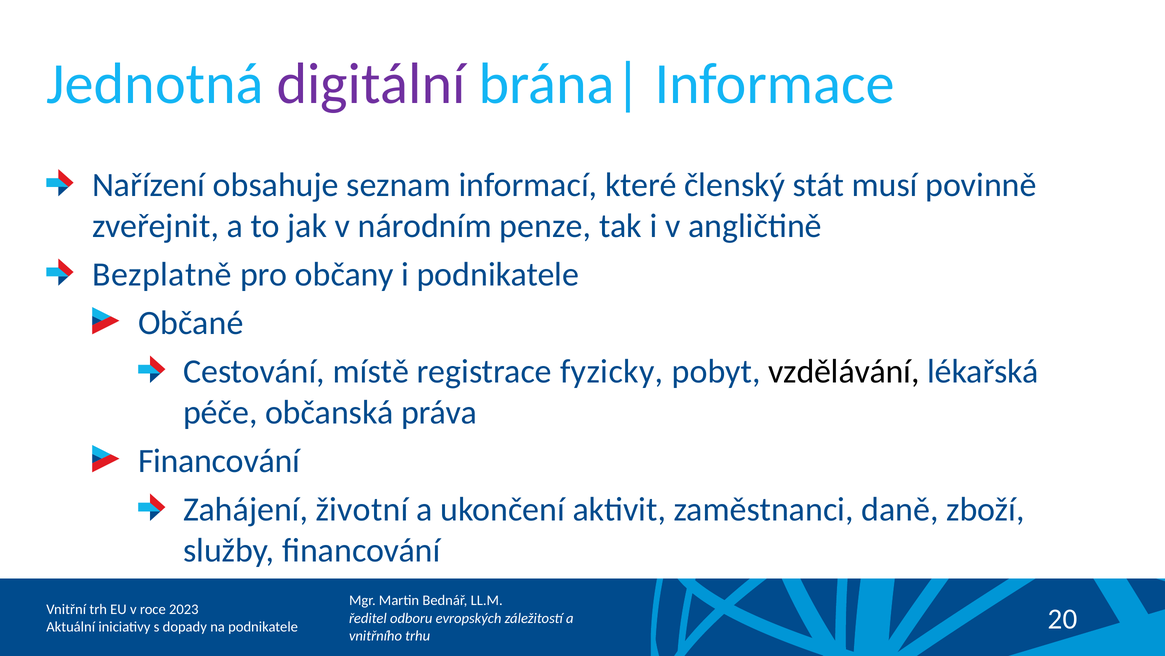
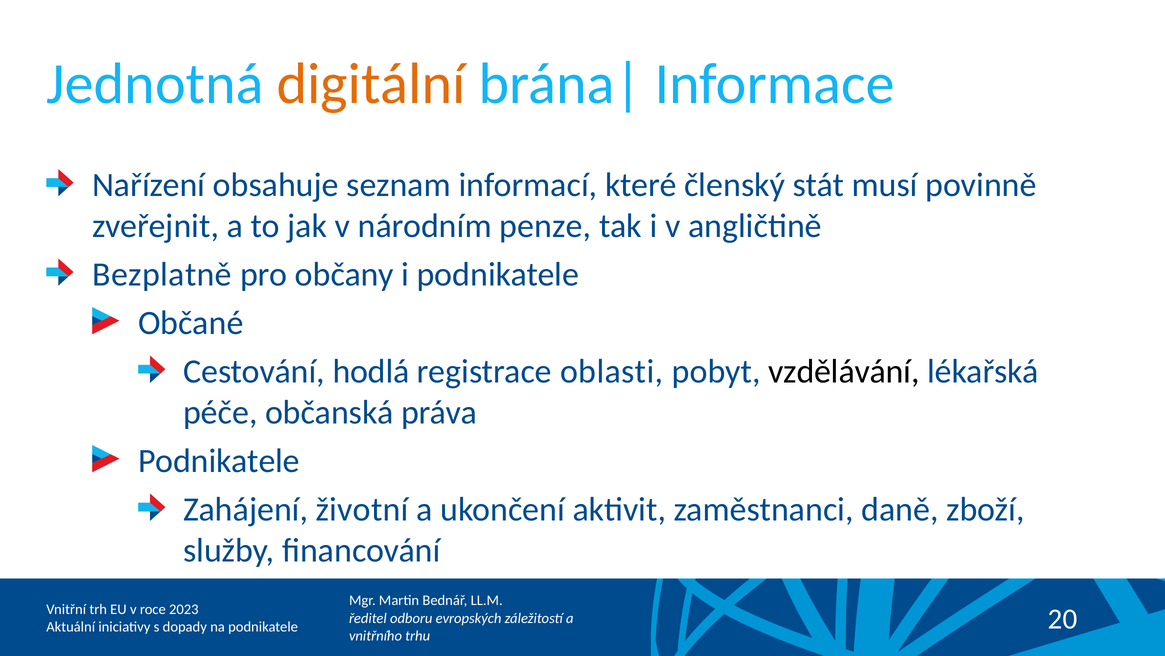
digitální colour: purple -> orange
místě: místě -> hodlá
fyzicky: fyzicky -> oblasti
Financování at (219, 461): Financování -> Podnikatele
